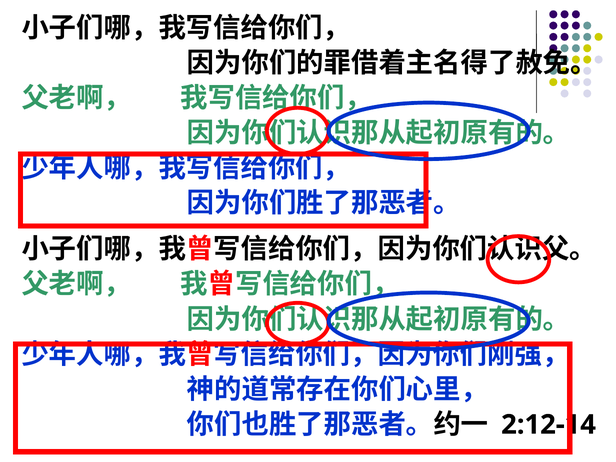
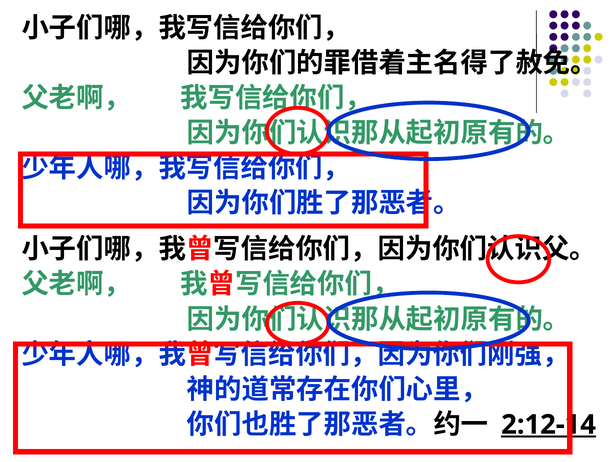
2:12-14 underline: none -> present
